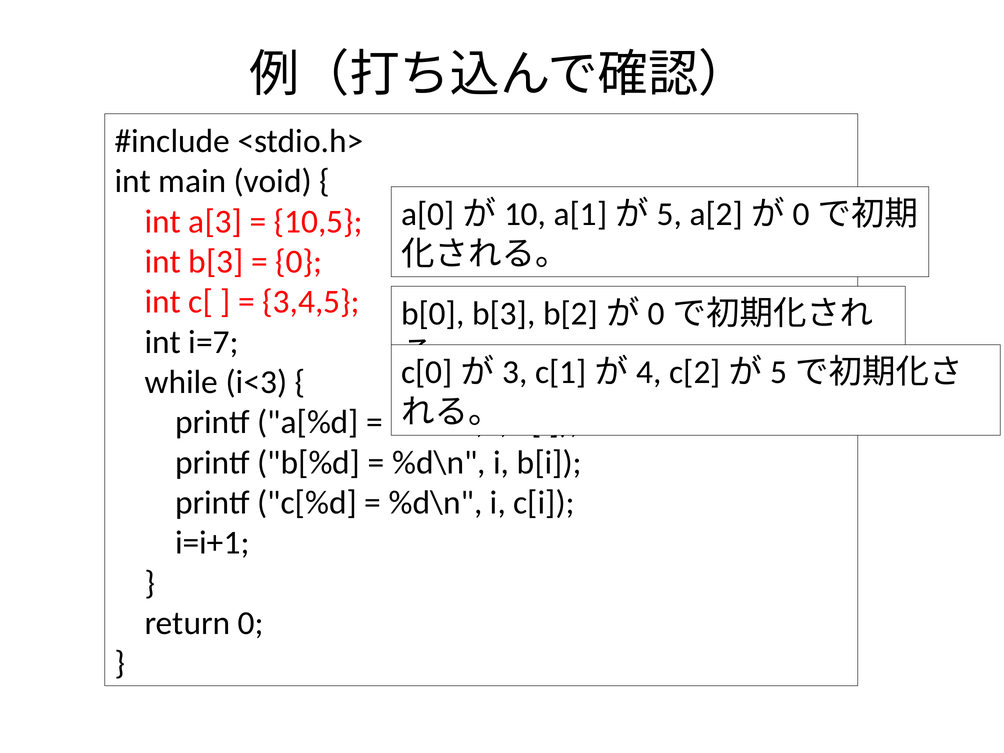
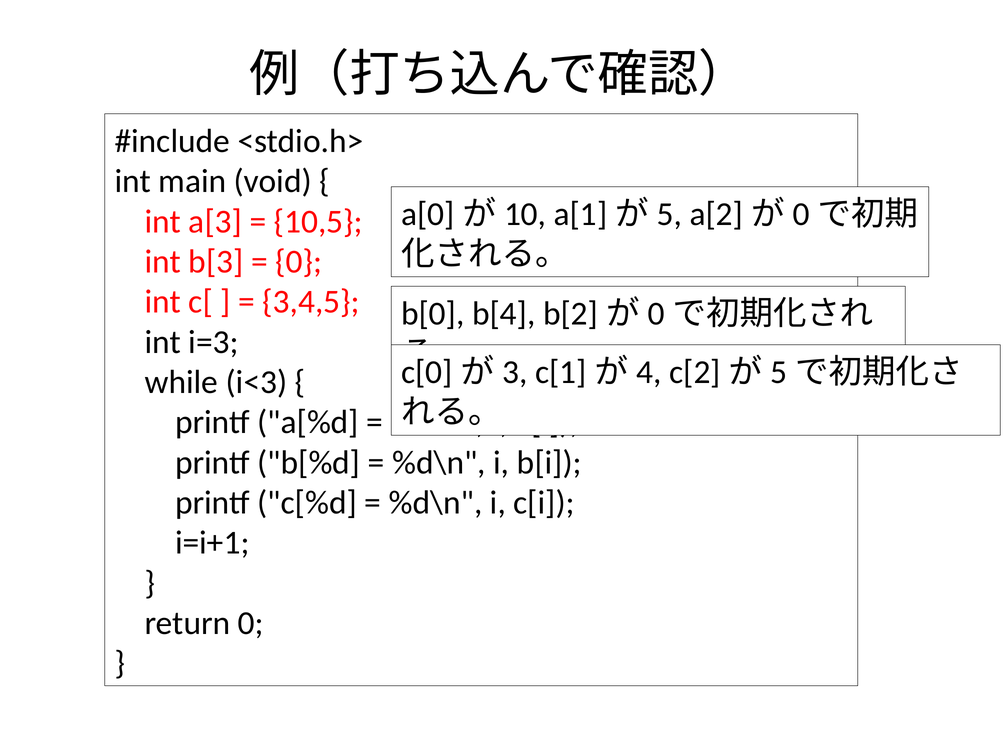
b[0 b[3: b[3 -> b[4
i=7: i=7 -> i=3
